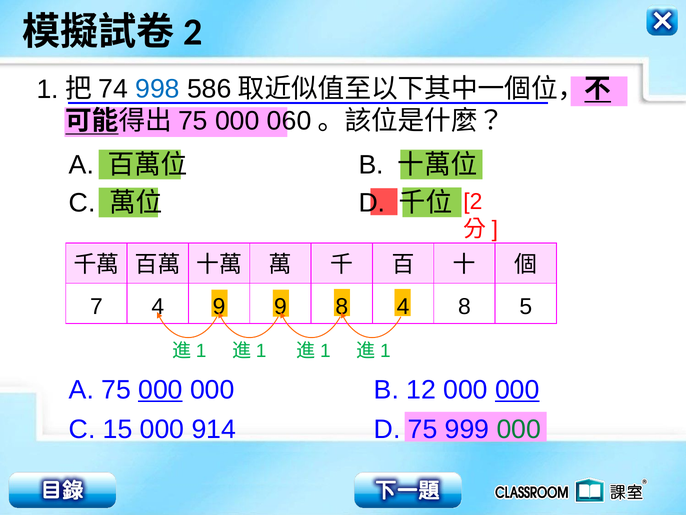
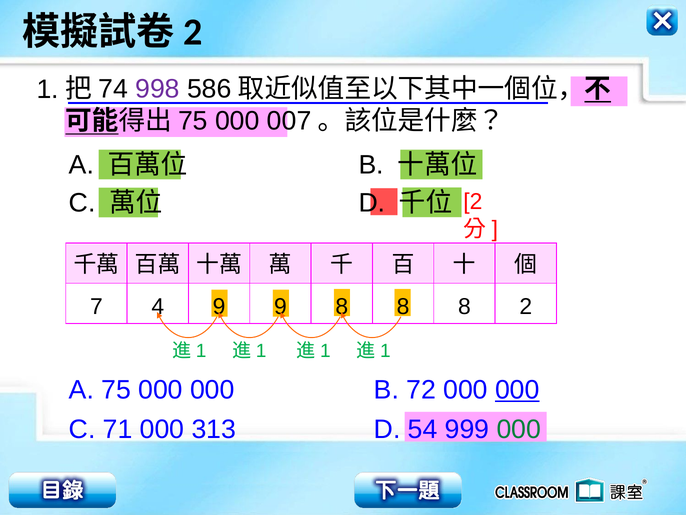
998 colour: blue -> purple
060: 060 -> 007
4 at (403, 307): 4 -> 8
8 5: 5 -> 2
000 at (160, 389) underline: present -> none
12: 12 -> 72
15: 15 -> 71
914: 914 -> 313
D 75: 75 -> 54
